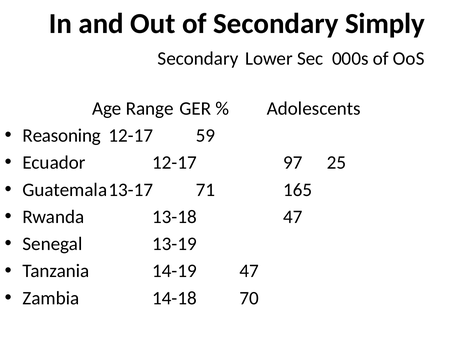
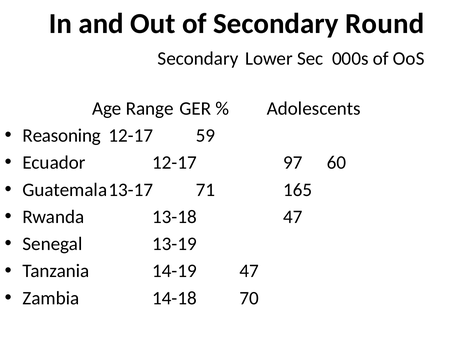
Simply: Simply -> Round
25: 25 -> 60
